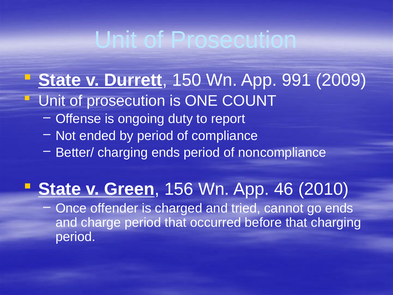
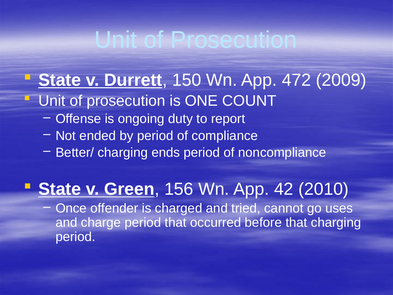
991: 991 -> 472
46: 46 -> 42
go ends: ends -> uses
